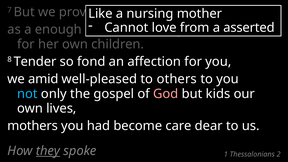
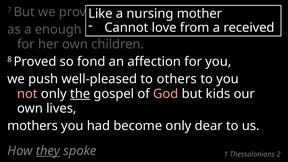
asserted: asserted -> received
8 Tender: Tender -> Proved
amid: amid -> push
not colour: light blue -> pink
the underline: none -> present
become care: care -> only
